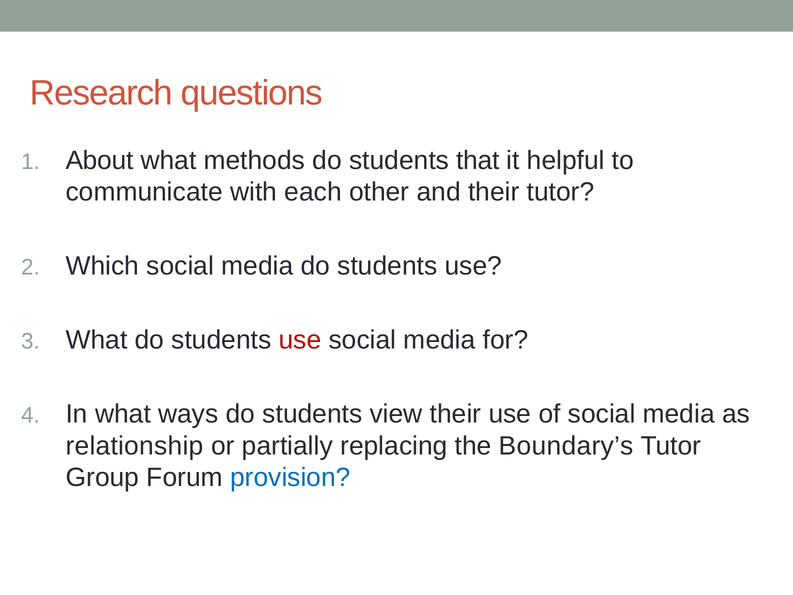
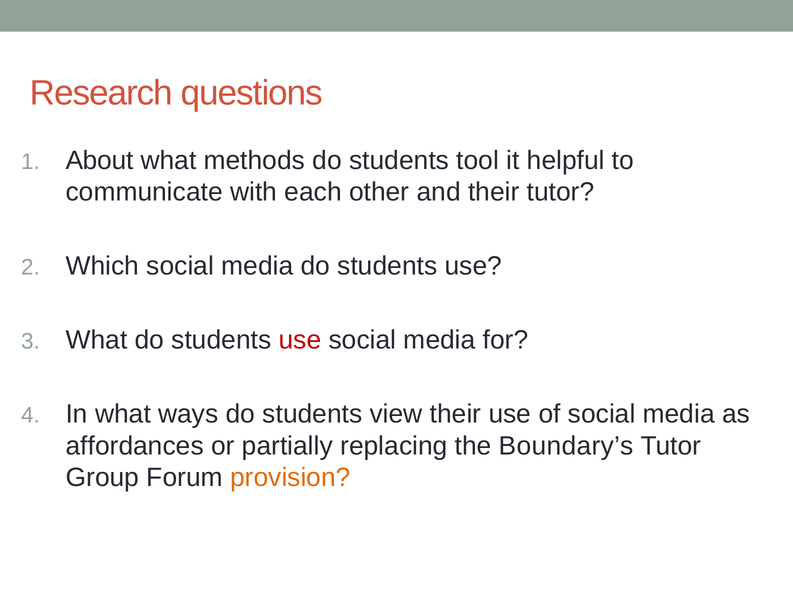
that: that -> tool
relationship: relationship -> affordances
provision colour: blue -> orange
